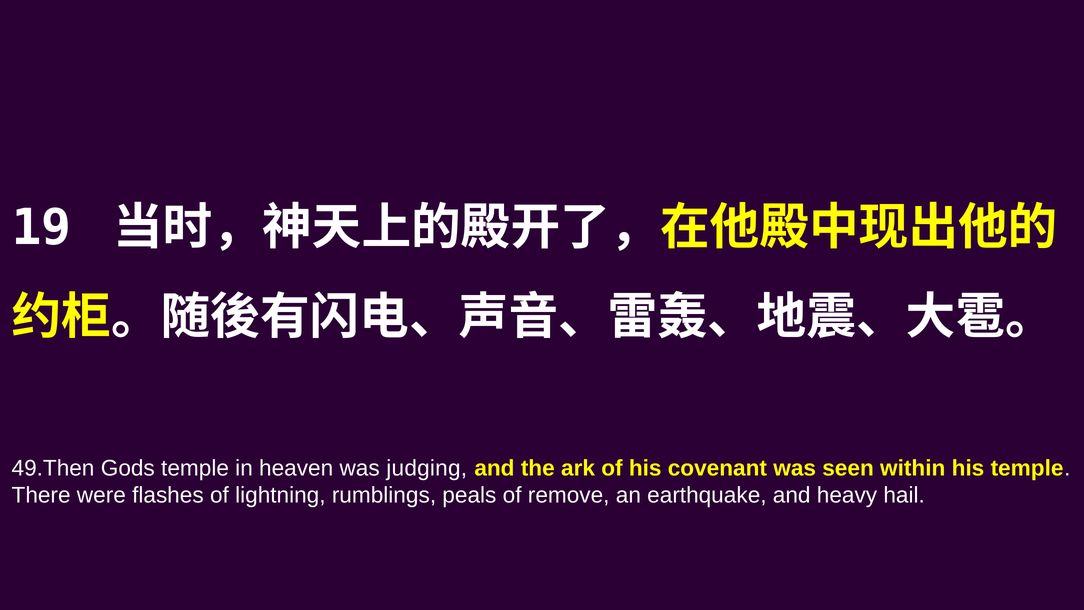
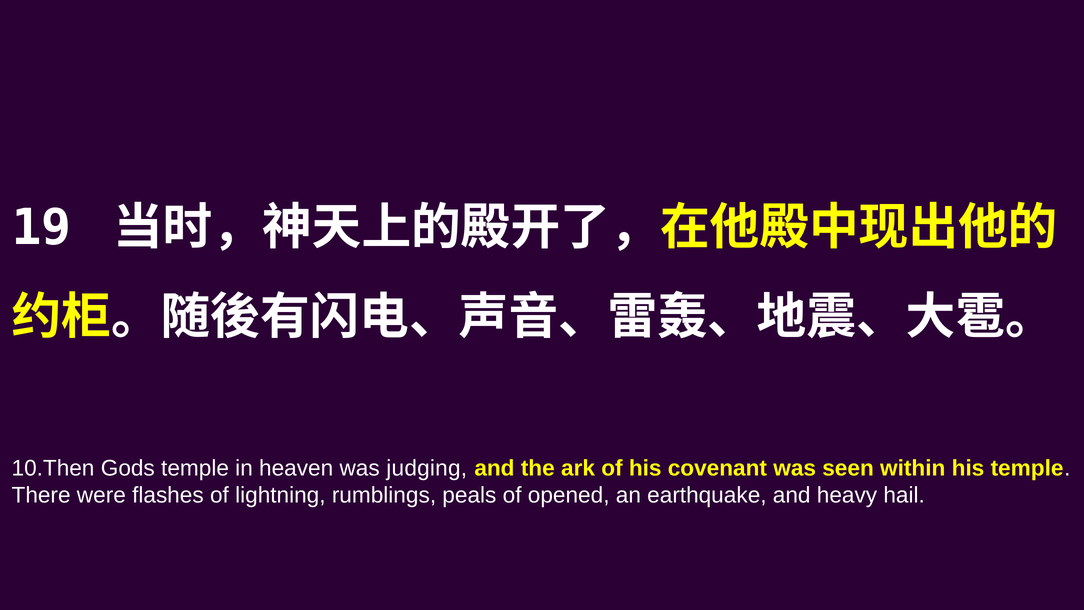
49.Then: 49.Then -> 10.Then
remove: remove -> opened
